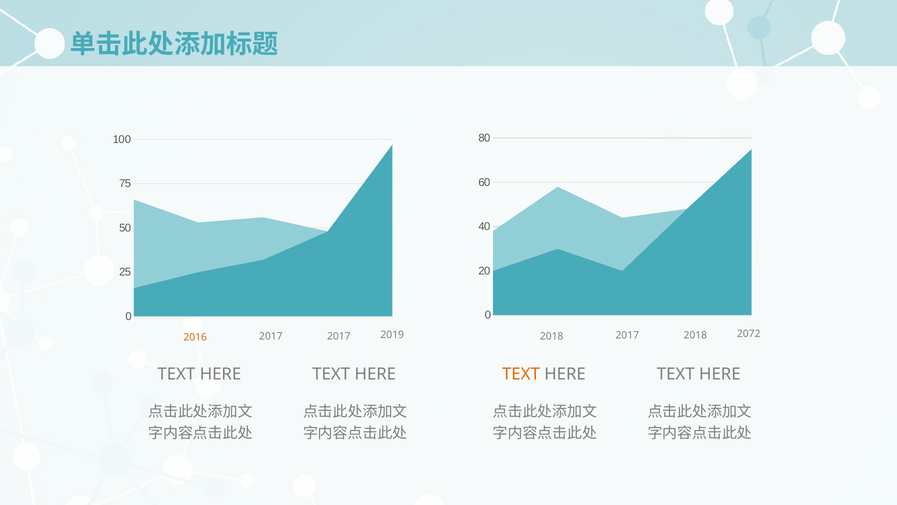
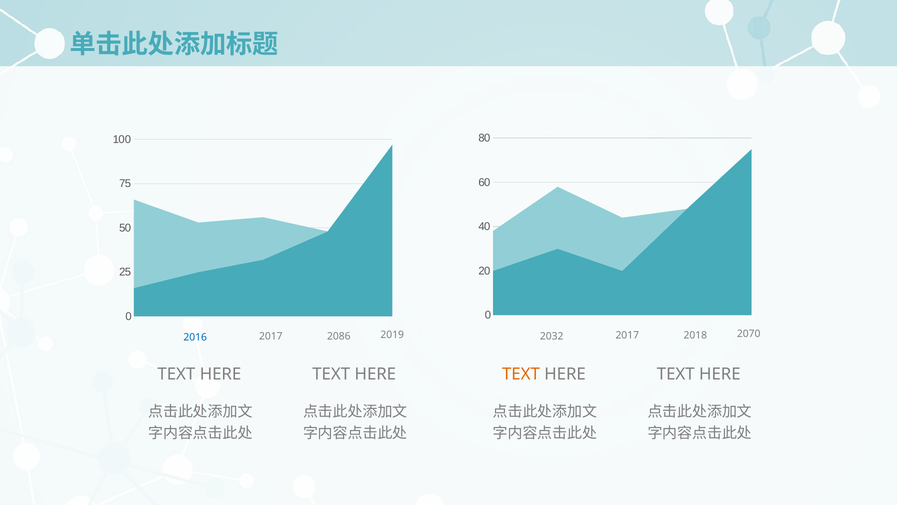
2016 colour: orange -> blue
2017 2017: 2017 -> 2086
2019 2018: 2018 -> 2032
2072: 2072 -> 2070
